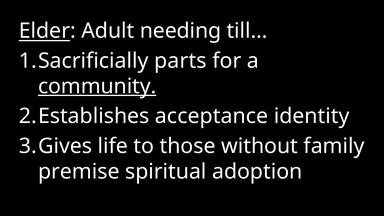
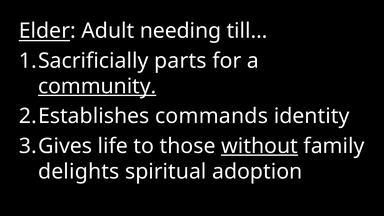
acceptance: acceptance -> commands
without underline: none -> present
premise: premise -> delights
